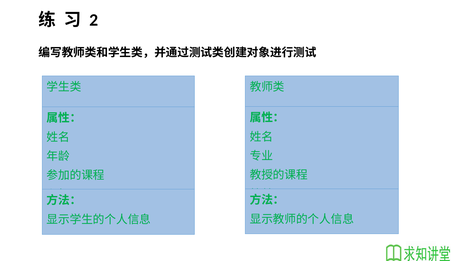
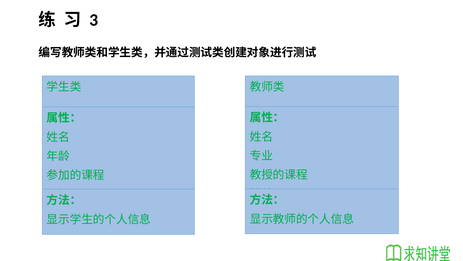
2: 2 -> 3
